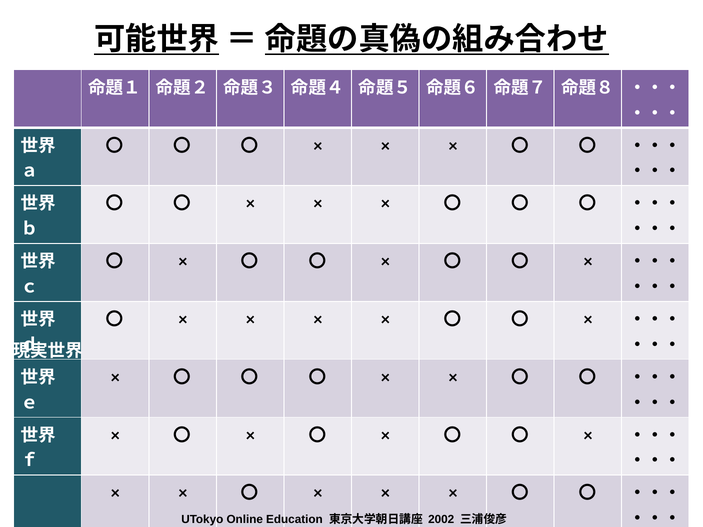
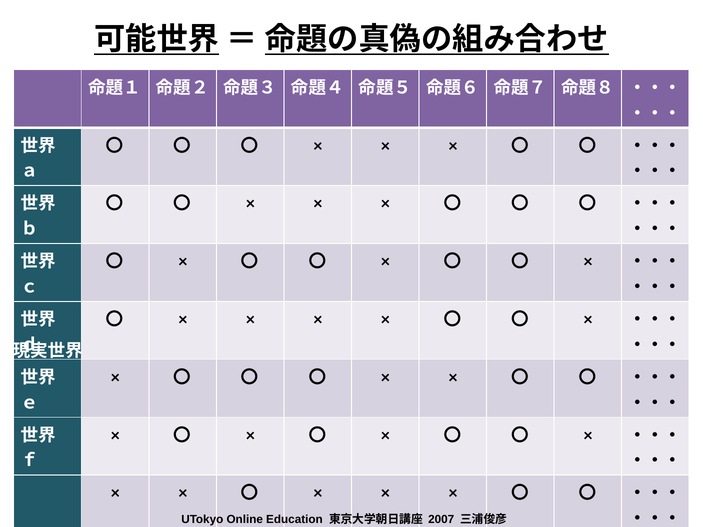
2002: 2002 -> 2007
